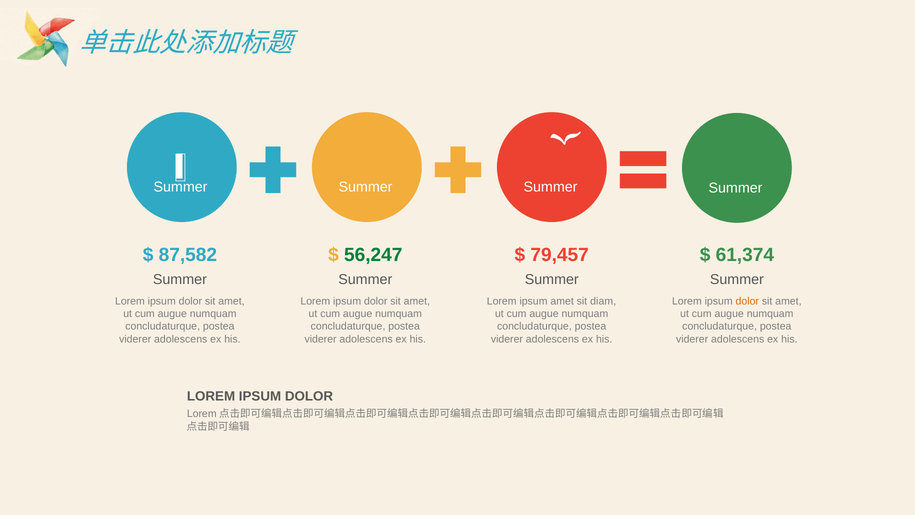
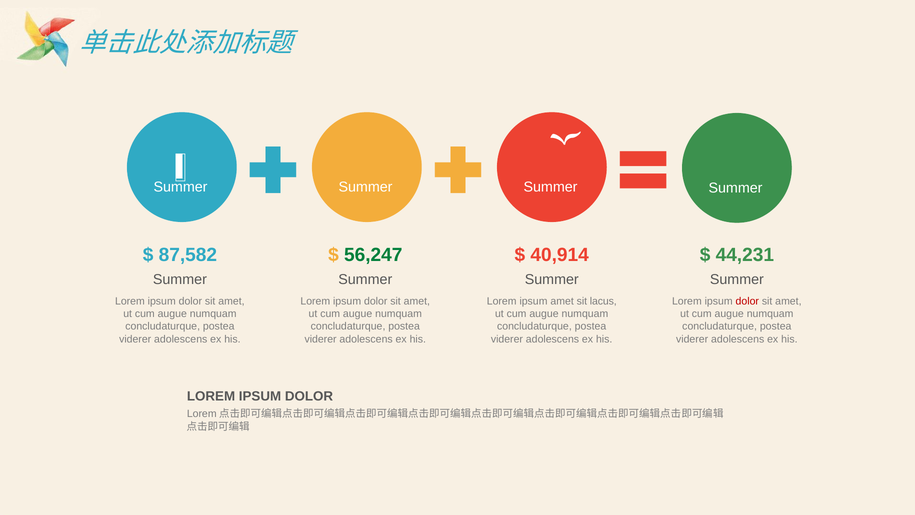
79,457: 79,457 -> 40,914
61,374: 61,374 -> 44,231
diam: diam -> lacus
dolor at (747, 301) colour: orange -> red
